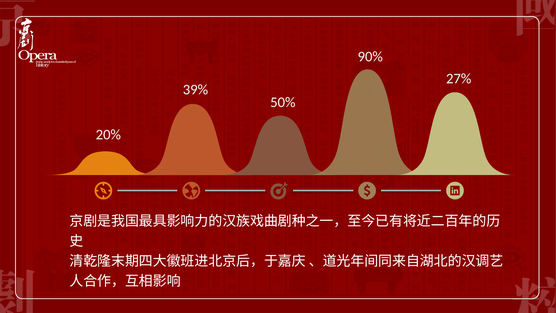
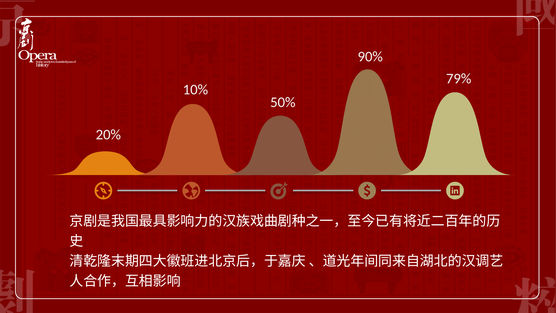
27%: 27% -> 79%
39%: 39% -> 10%
